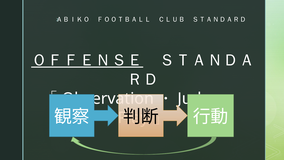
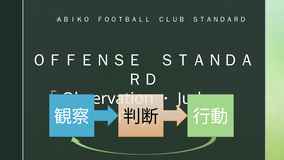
ＯＦＦＥＮＳＥ underline: present -> none
